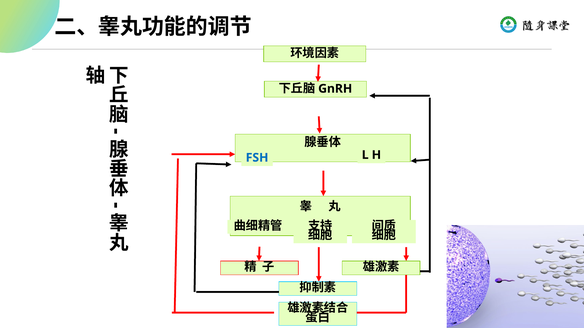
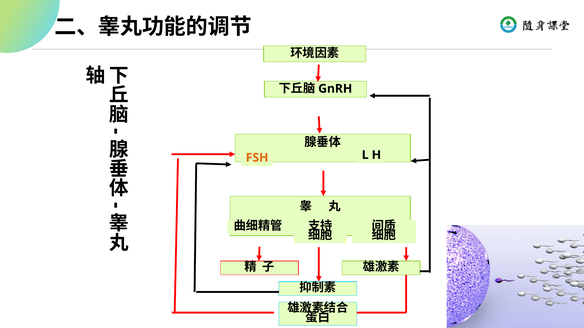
FSH colour: blue -> orange
